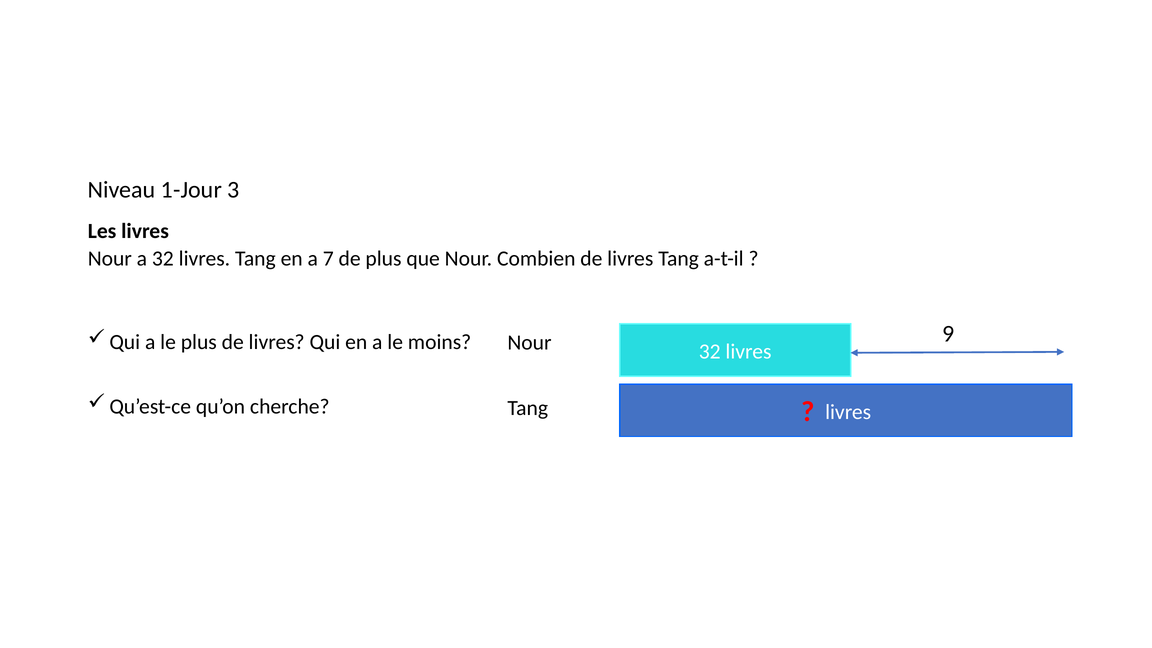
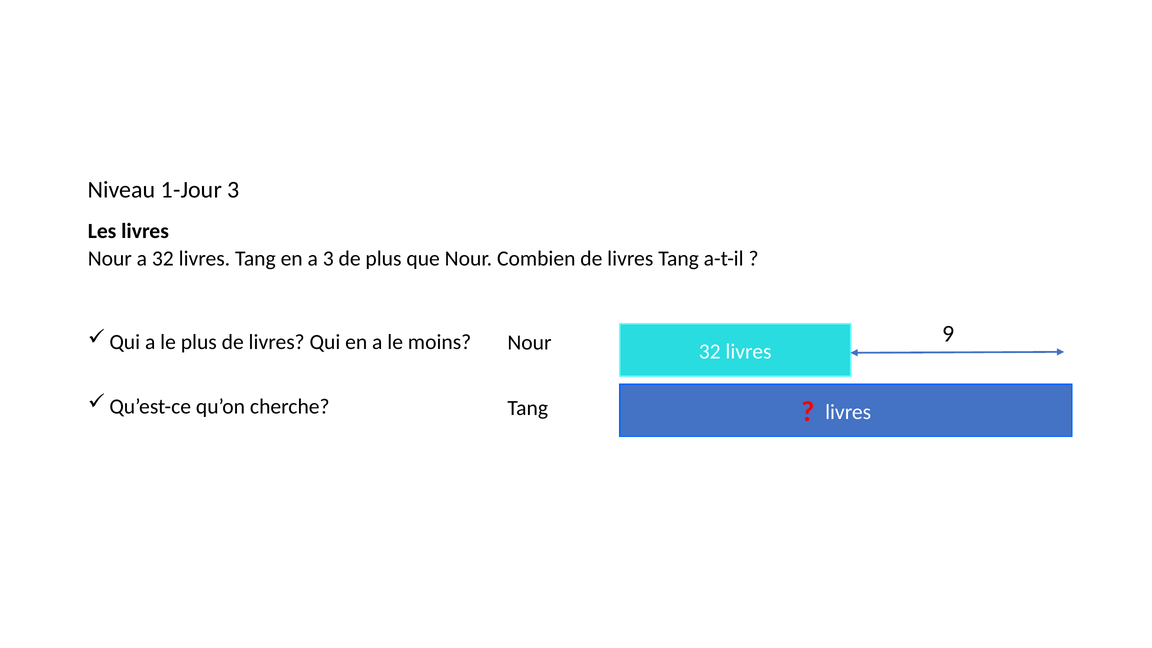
a 7: 7 -> 3
